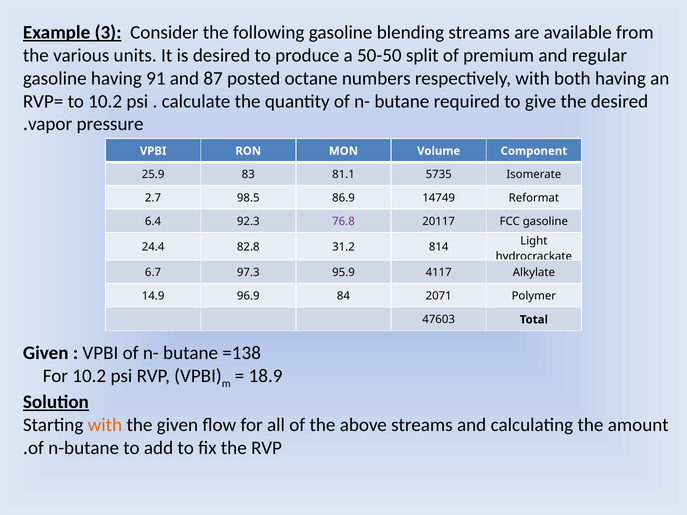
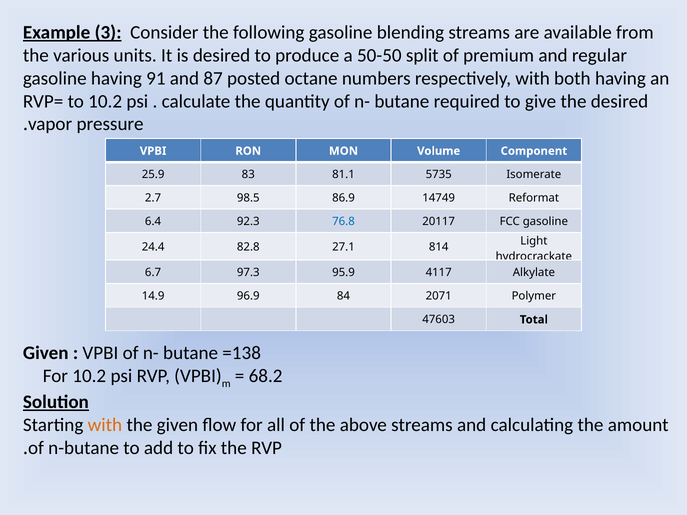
76.8 colour: purple -> blue
31.2: 31.2 -> 27.1
18.9: 18.9 -> 68.2
